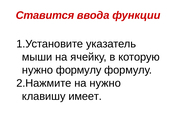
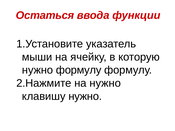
Ставится: Ставится -> Остаться
клавишу имеет: имеет -> нужно
